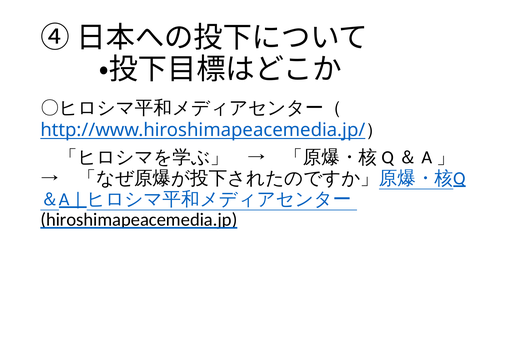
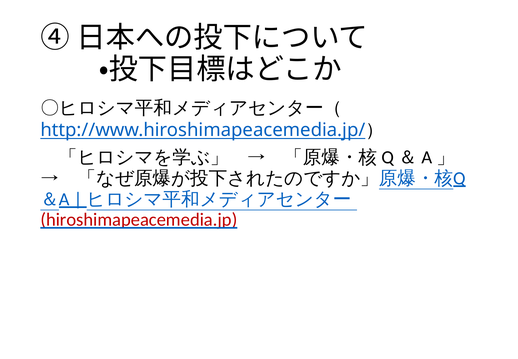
hiroshimapeacemedia.jp colour: black -> red
